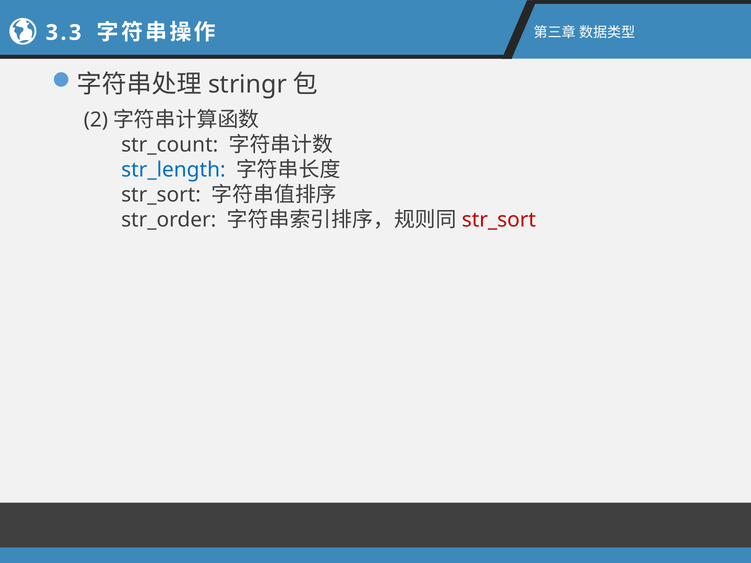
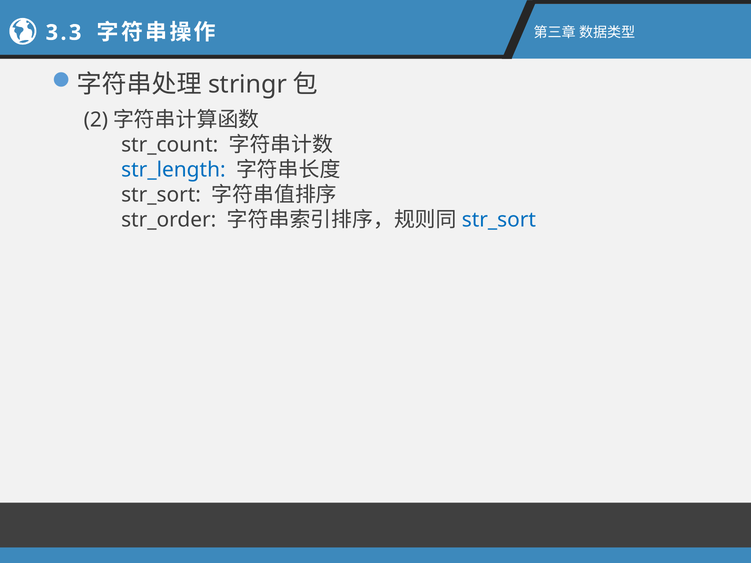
str_sort at (499, 220) colour: red -> blue
